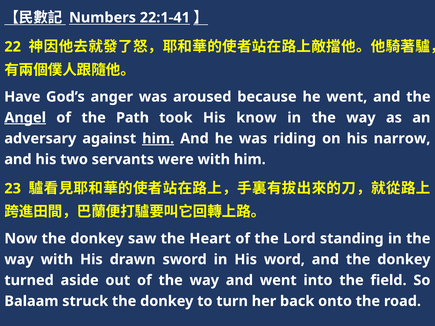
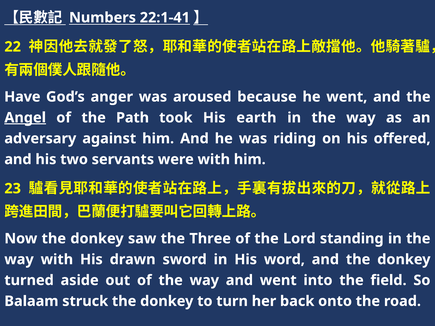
know: know -> earth
him at (158, 139) underline: present -> none
narrow: narrow -> offered
Heart: Heart -> Three
